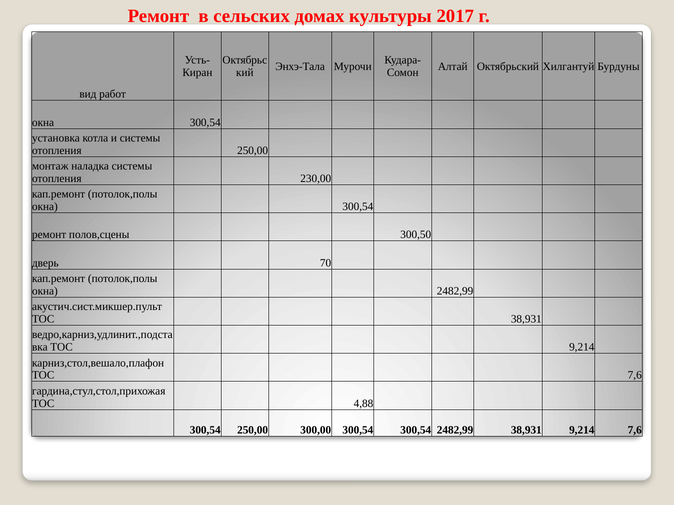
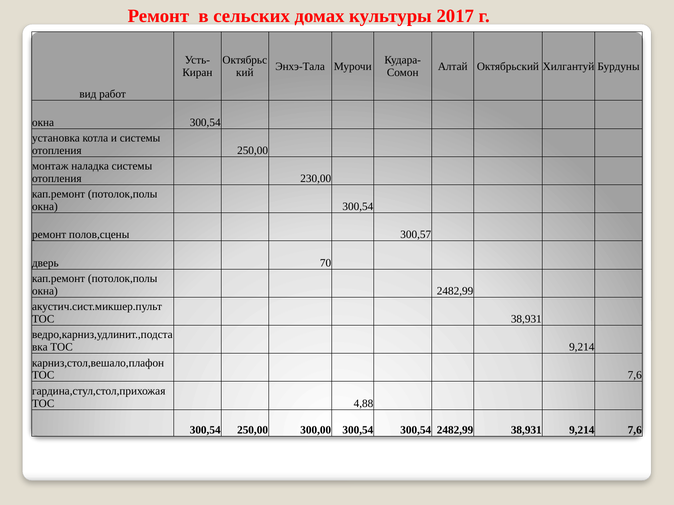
300,50: 300,50 -> 300,57
